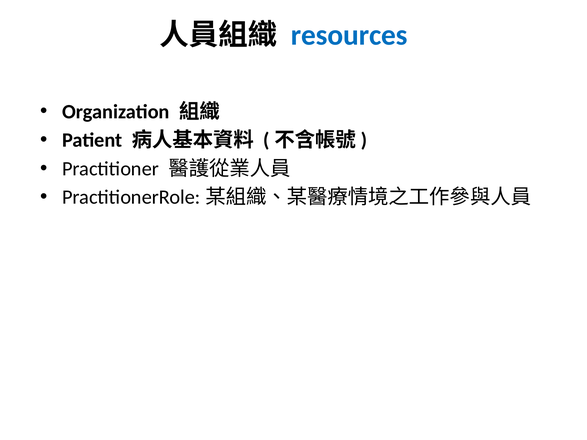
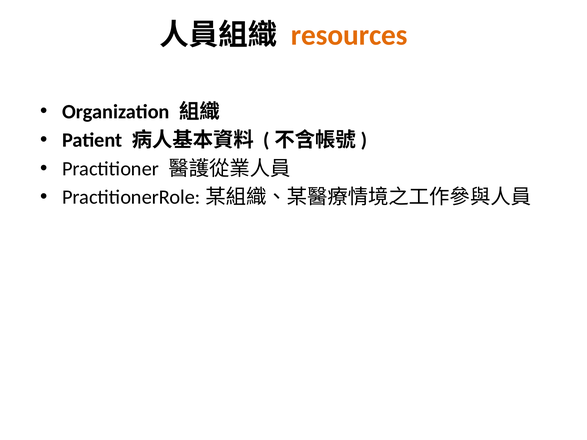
resources colour: blue -> orange
